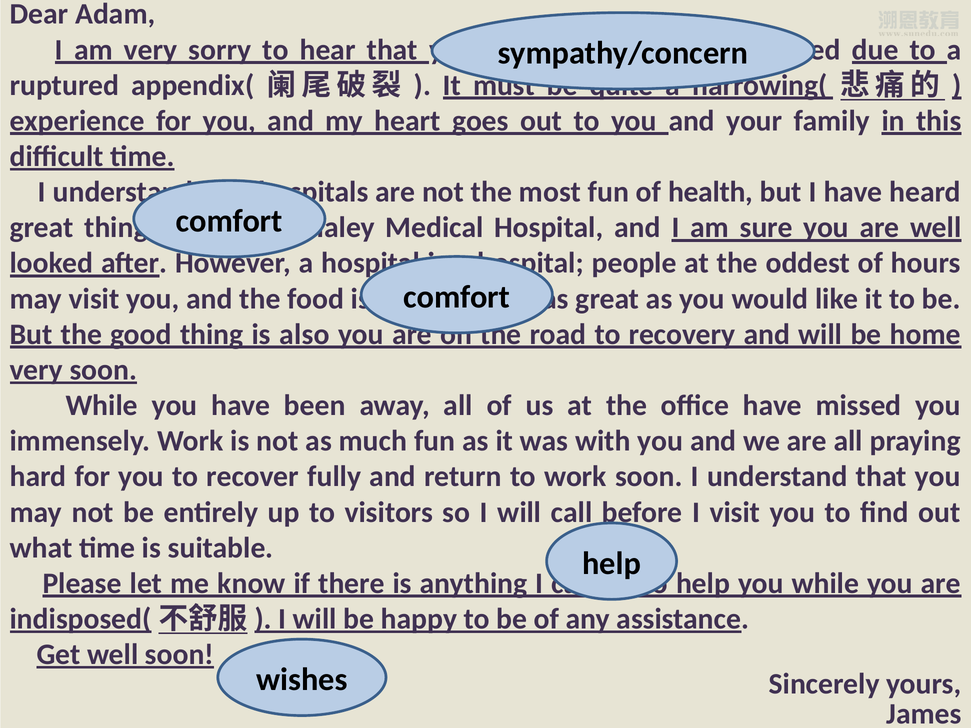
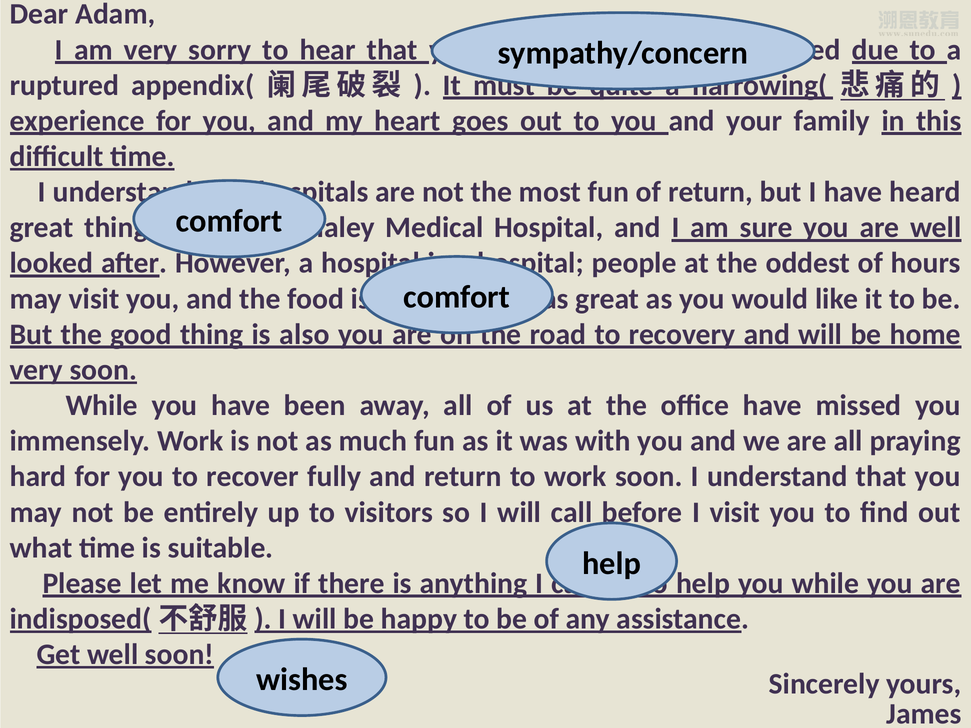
of health: health -> return
